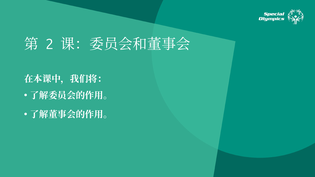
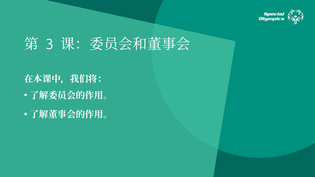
2: 2 -> 3
